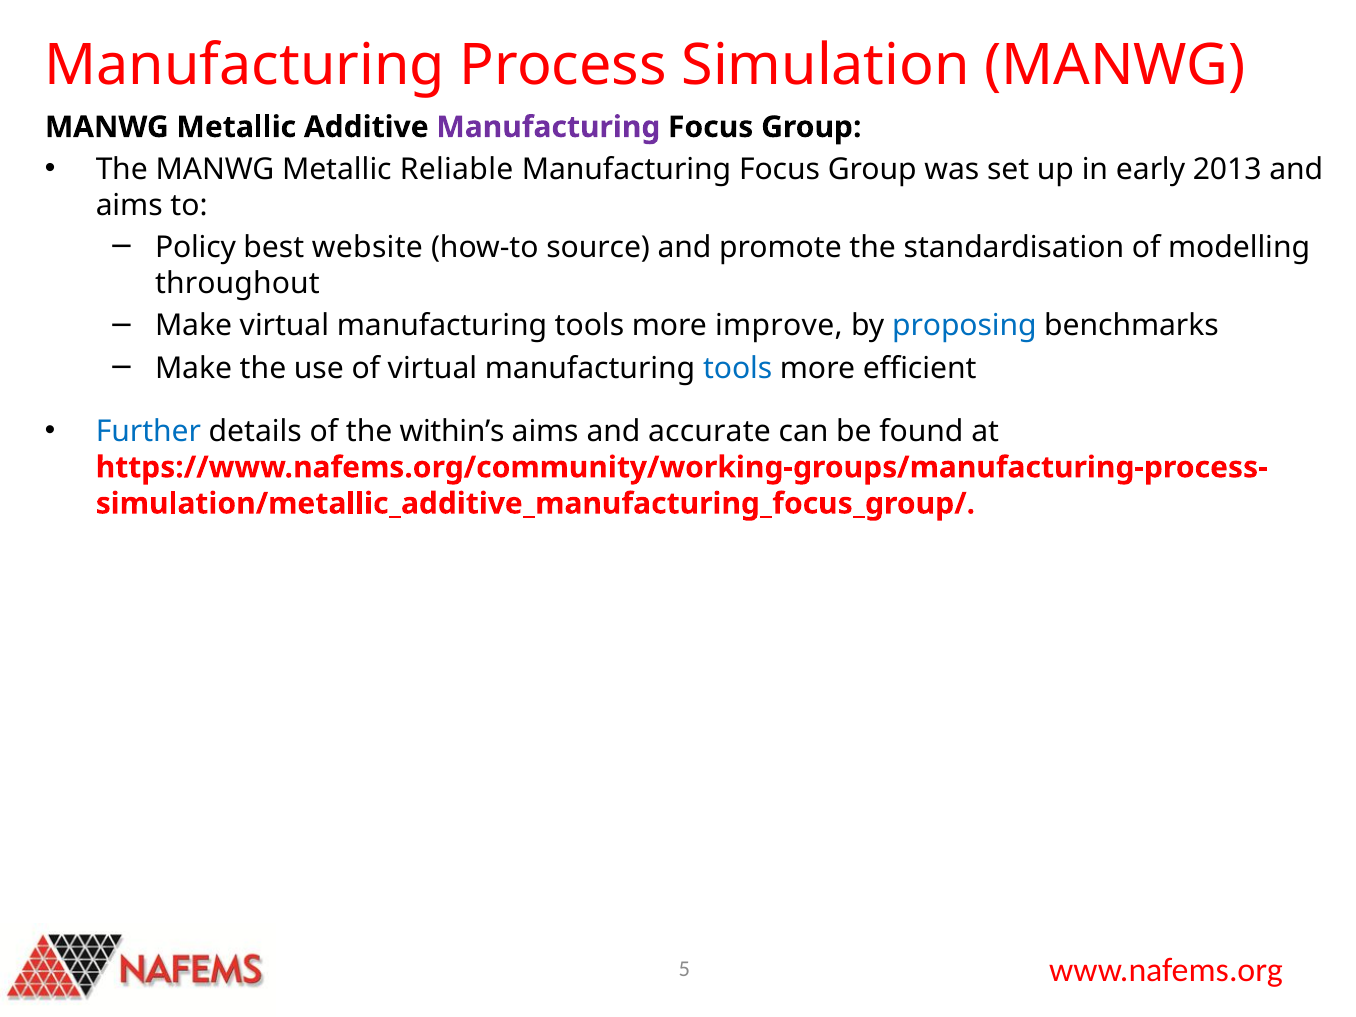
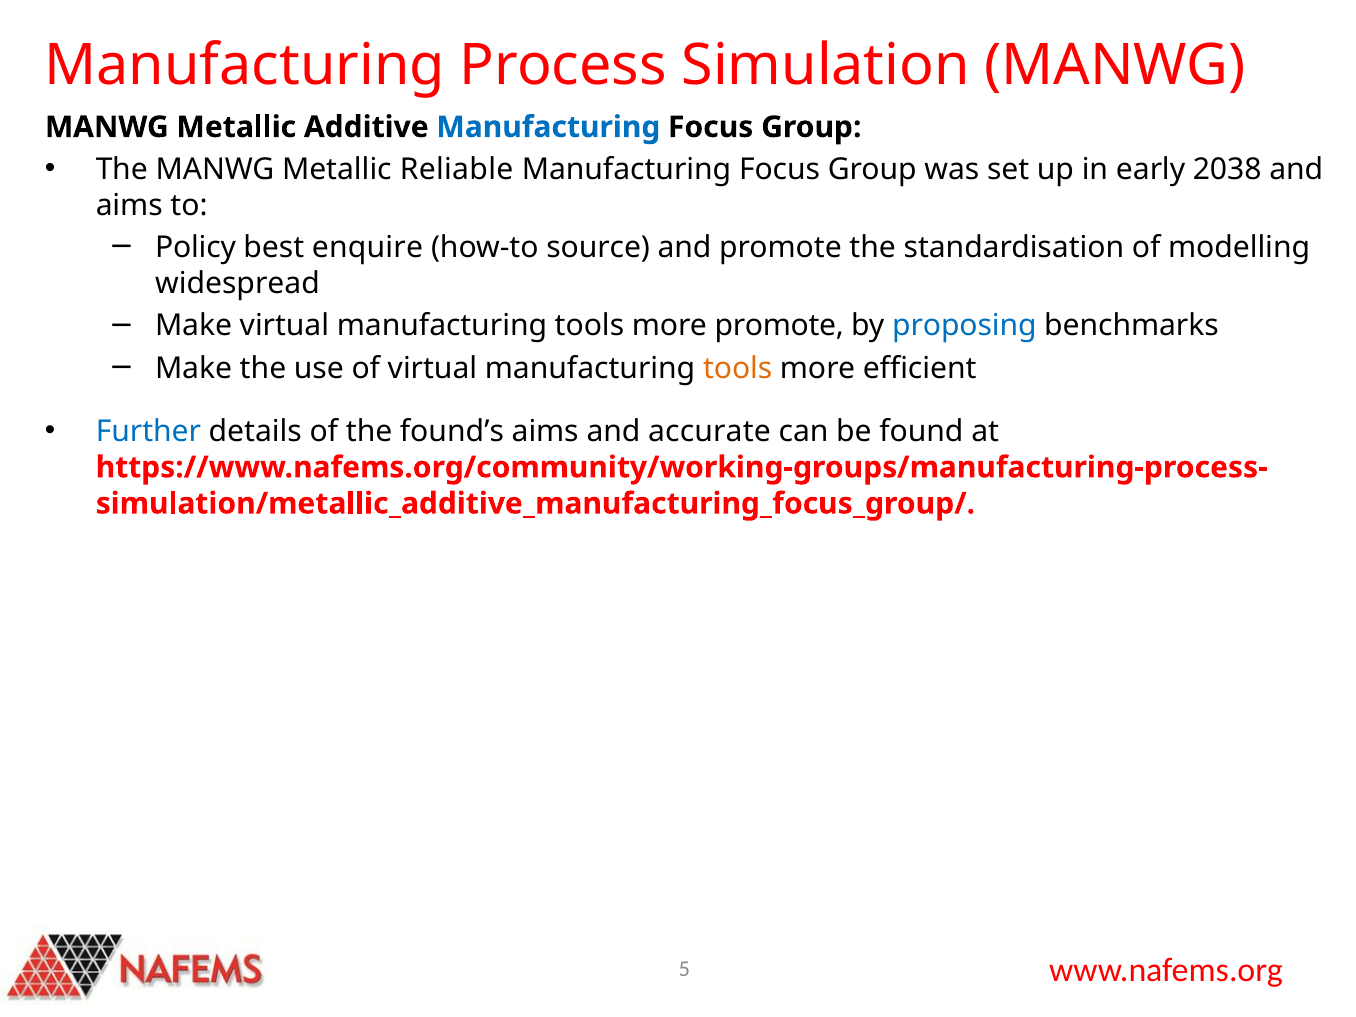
Manufacturing at (548, 127) colour: purple -> blue
2013: 2013 -> 2038
website: website -> enquire
throughout: throughout -> widespread
more improve: improve -> promote
tools at (738, 368) colour: blue -> orange
within’s: within’s -> found’s
